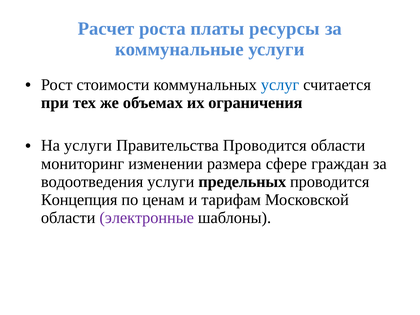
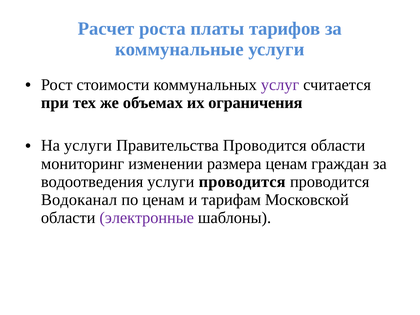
ресурсы: ресурсы -> тарифов
услуг colour: blue -> purple
размера сфере: сфере -> ценам
услуги предельных: предельных -> проводится
Концепция: Концепция -> Водоканал
